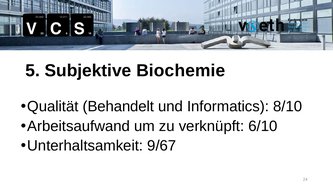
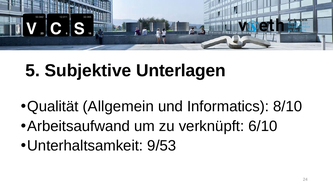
Biochemie: Biochemie -> Unterlagen
Behandelt: Behandelt -> Allgemein
9/67: 9/67 -> 9/53
